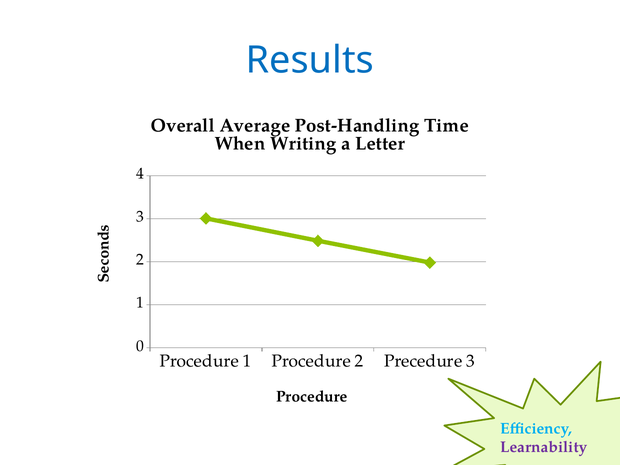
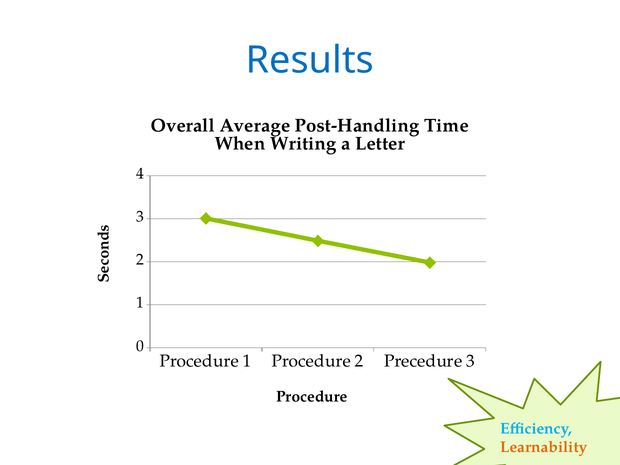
Learnability colour: purple -> orange
